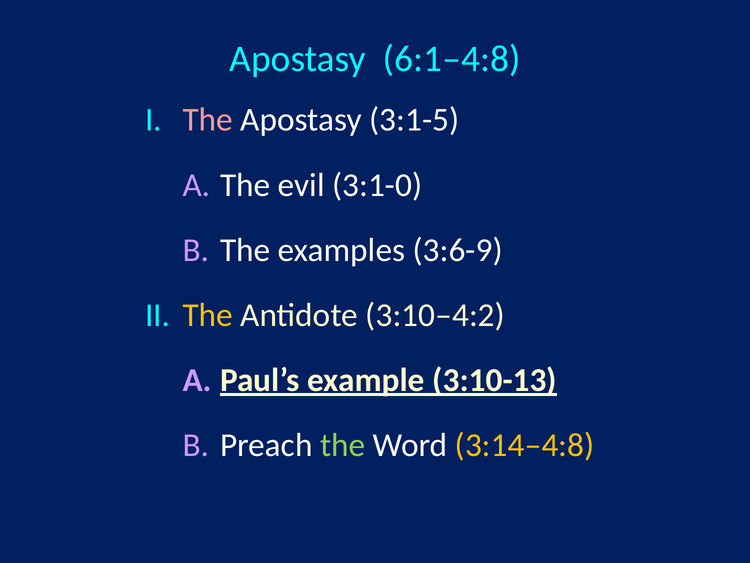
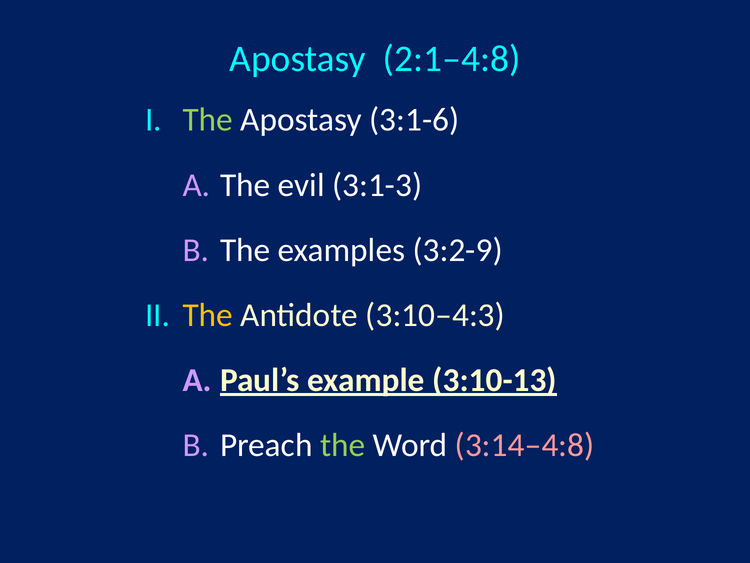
6:1‒4:8: 6:1‒4:8 -> 2:1‒4:8
The at (208, 120) colour: pink -> light green
3:1-5: 3:1-5 -> 3:1-6
3:1-0: 3:1-0 -> 3:1-3
3:6-9: 3:6-9 -> 3:2-9
3:10‒4:2: 3:10‒4:2 -> 3:10‒4:3
3:14‒4:8 colour: yellow -> pink
